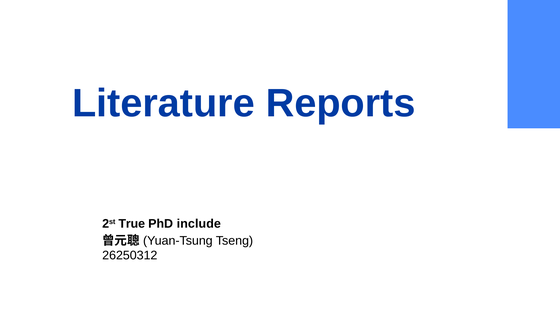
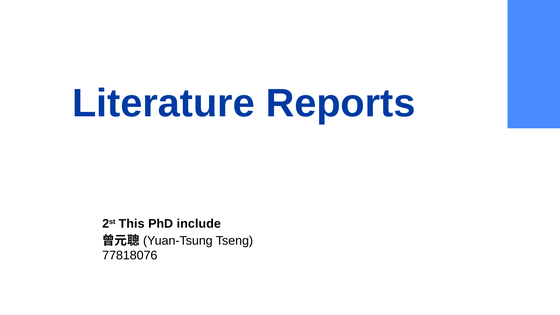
True: True -> This
26250312: 26250312 -> 77818076
